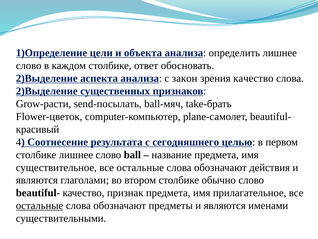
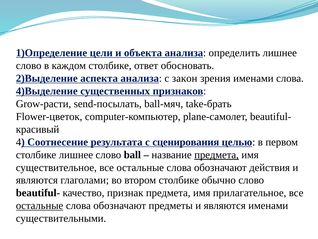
зрения качество: качество -> именами
2)Выделение at (47, 91): 2)Выделение -> 4)Выделение
сегодняшнего: сегодняшнего -> сценирования
предмета at (217, 154) underline: none -> present
